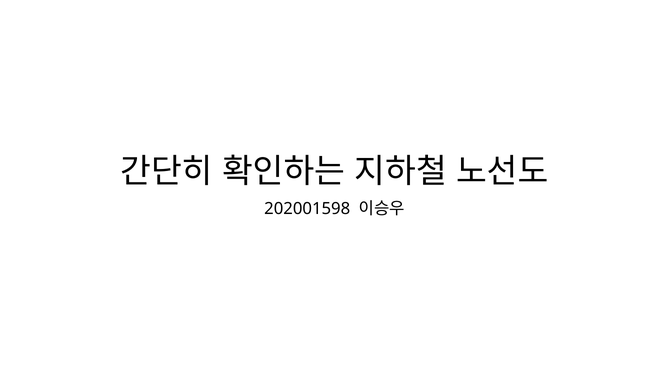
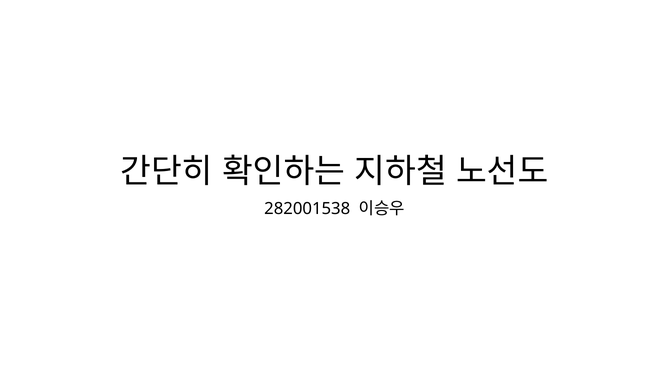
202001598: 202001598 -> 282001538
